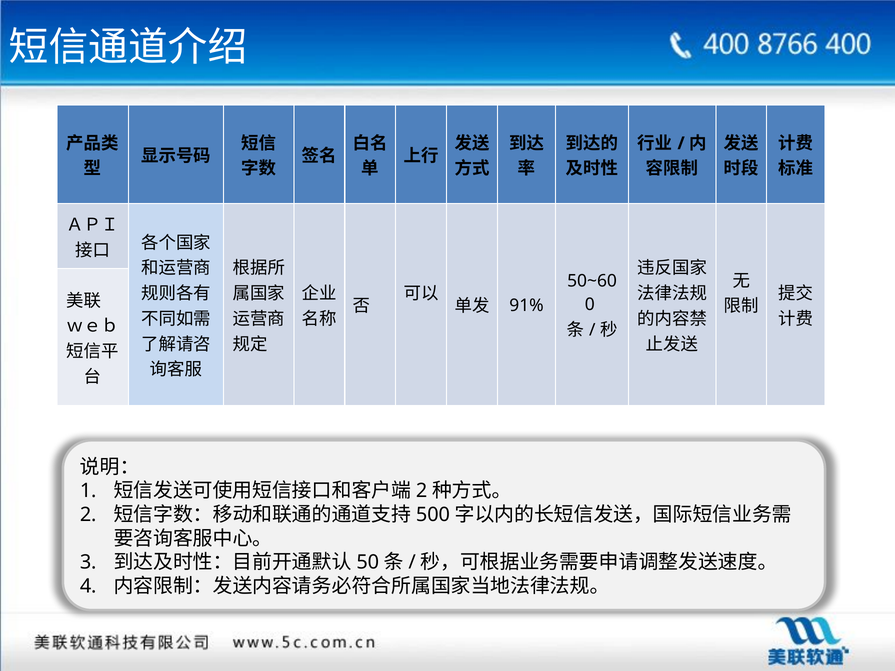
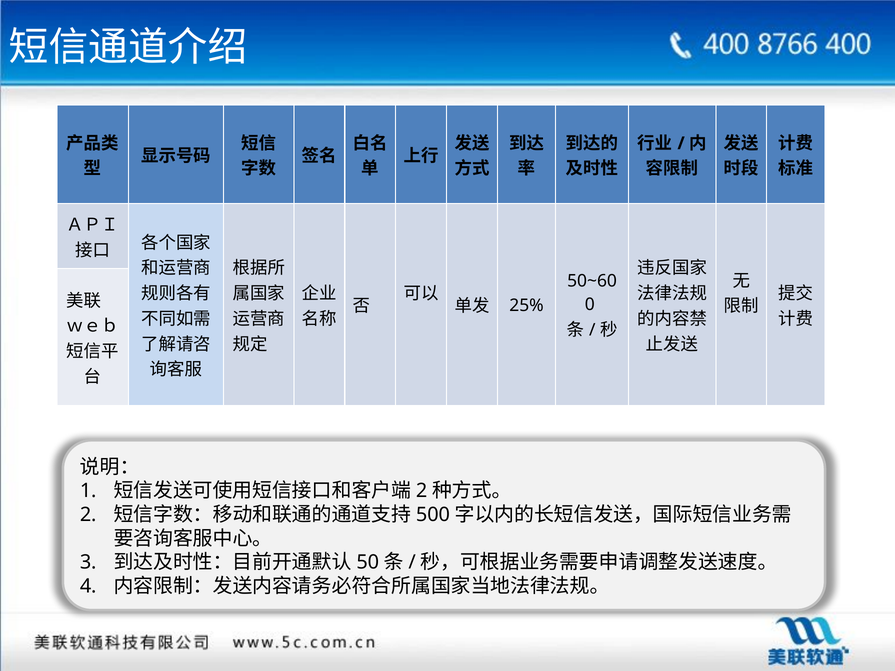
91%: 91% -> 25%
